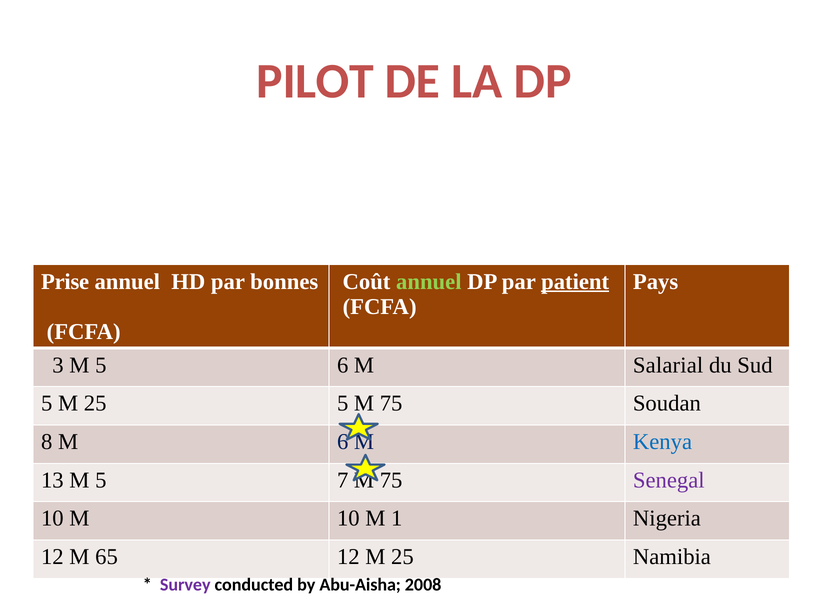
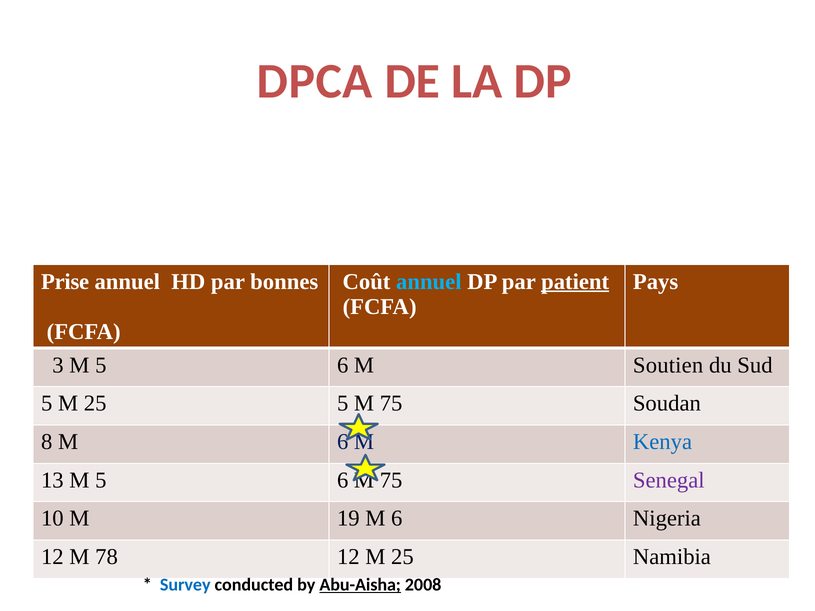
PILOT: PILOT -> DPCA
annuel at (429, 282) colour: light green -> light blue
Salarial: Salarial -> Soutien
13 M 5 7: 7 -> 6
M 10: 10 -> 19
1 at (397, 519): 1 -> 6
65: 65 -> 78
Survey colour: purple -> blue
Abu-Aisha underline: none -> present
